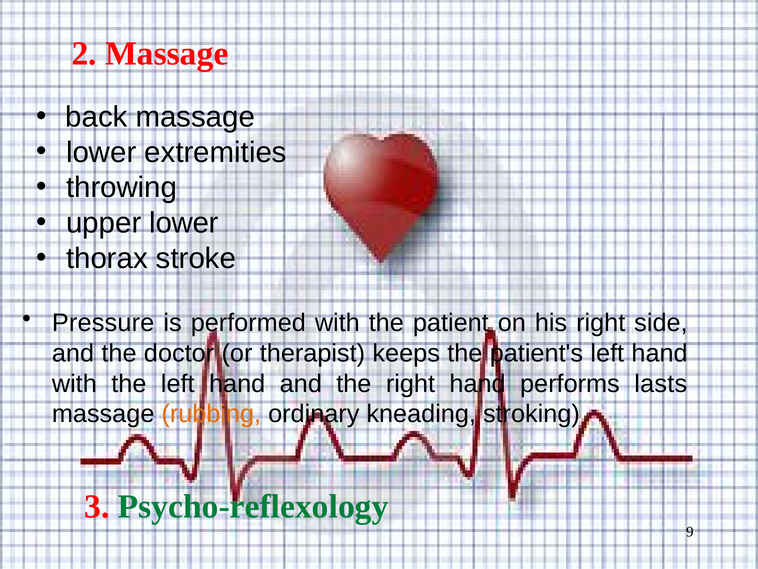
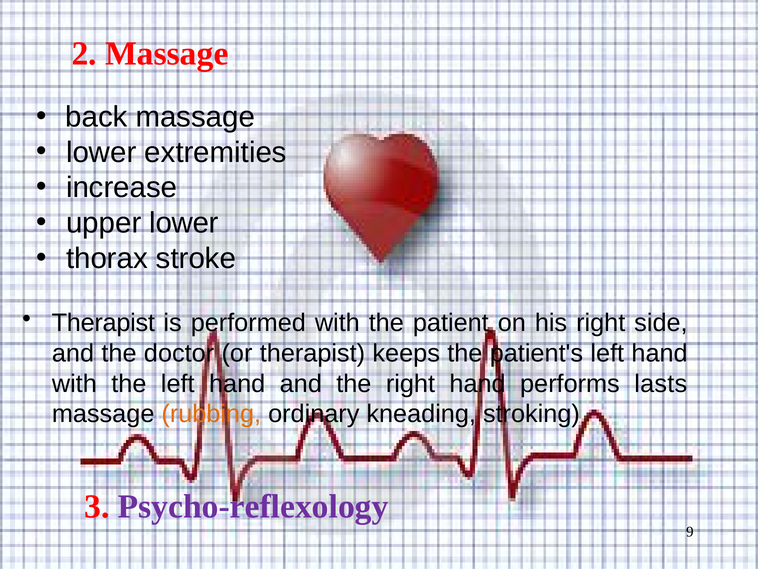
throwing: throwing -> increase
Pressure at (103, 323): Pressure -> Therapist
Psycho-reflexology colour: green -> purple
